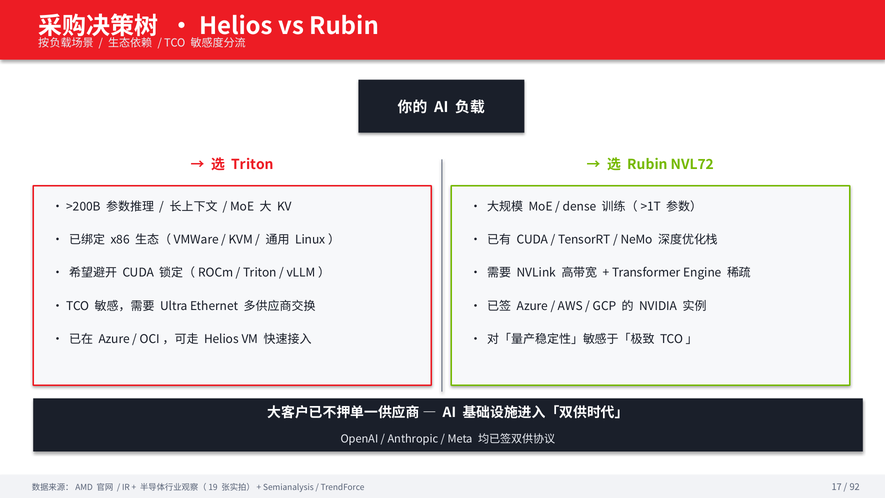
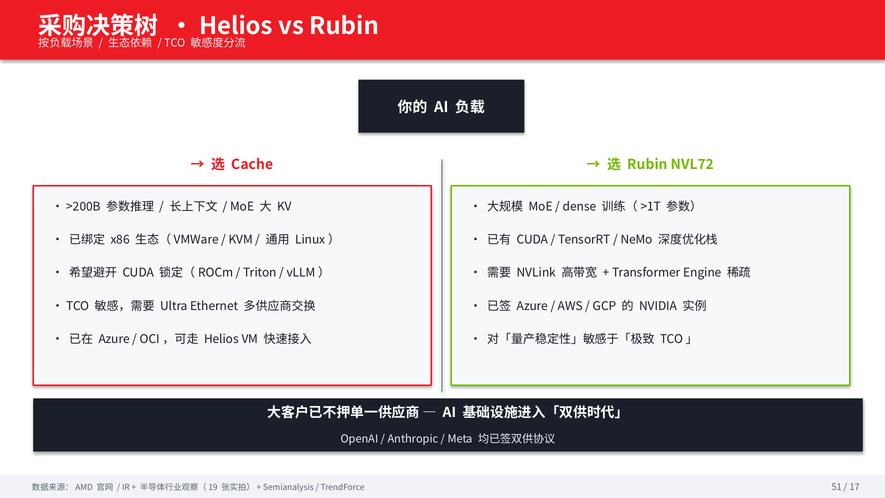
Triton at (252, 165): Triton -> Cache
17: 17 -> 51
92: 92 -> 17
